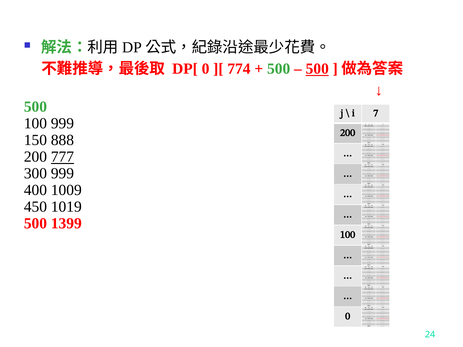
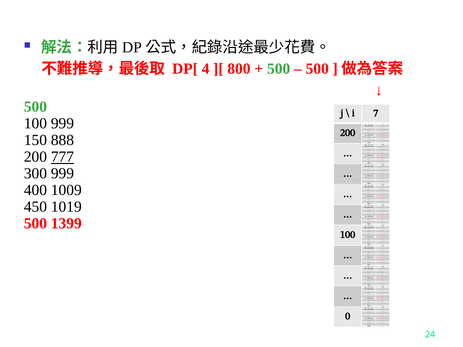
DP[ 0: 0 -> 4
774: 774 -> 800
500 at (317, 69) underline: present -> none
